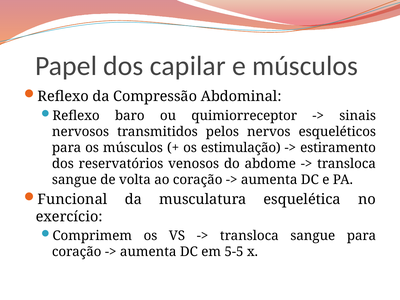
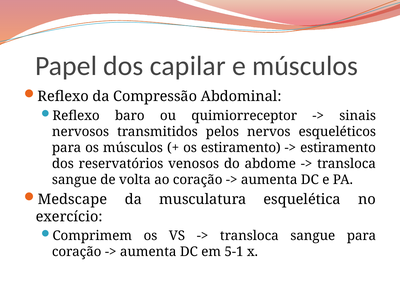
os estimulação: estimulação -> estiramento
Funcional: Funcional -> Medscape
5-5: 5-5 -> 5-1
